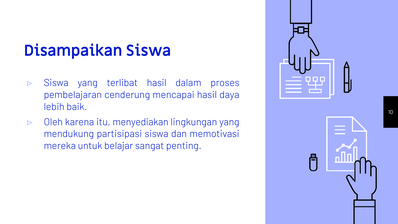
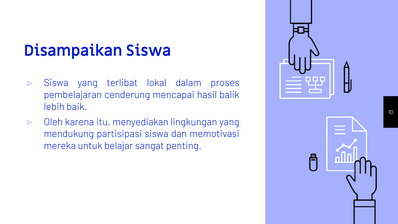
terlibat hasil: hasil -> lokal
daya: daya -> balik
